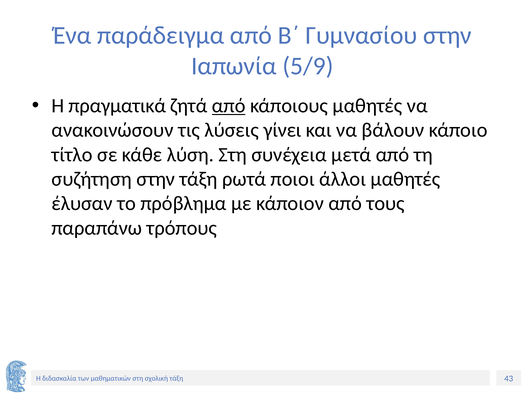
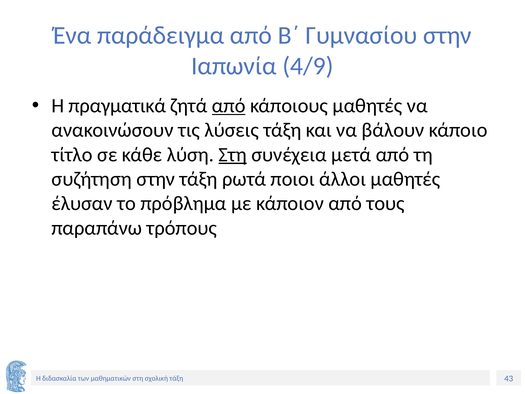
5/9: 5/9 -> 4/9
λύσεις γίνει: γίνει -> τάξη
Στη at (233, 155) underline: none -> present
